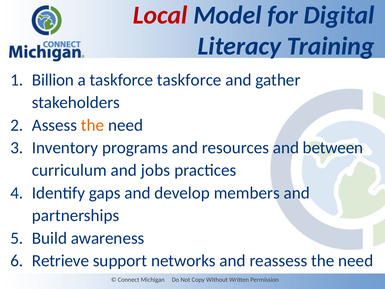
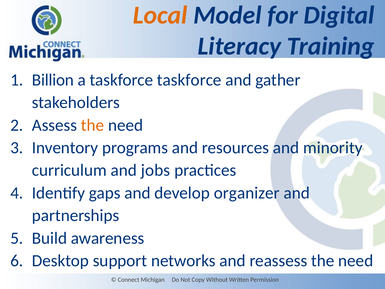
Local colour: red -> orange
between: between -> minority
members: members -> organizer
Retrieve: Retrieve -> Desktop
